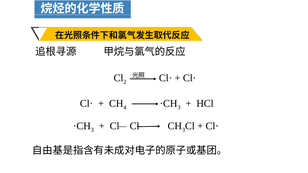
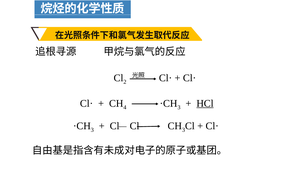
HCl underline: none -> present
